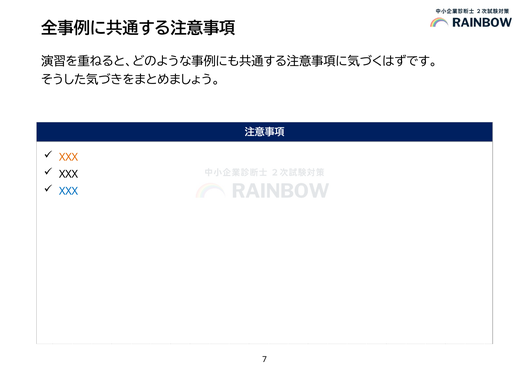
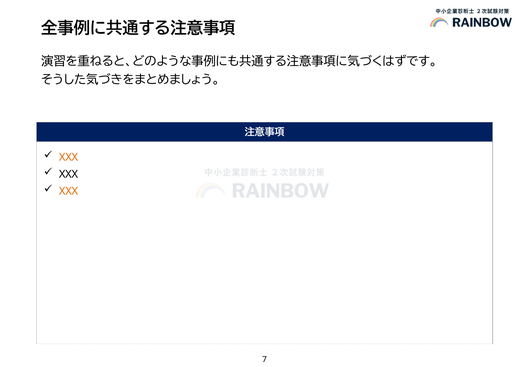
XXX at (69, 191) colour: blue -> orange
